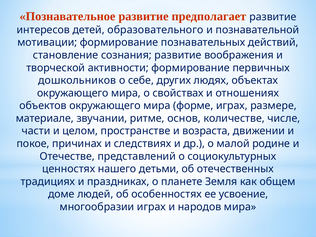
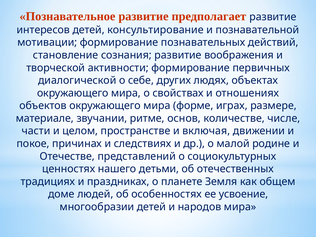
образовательного: образовательного -> консультирование
дошкольников: дошкольников -> диалогической
возраста: возраста -> включая
многообразии играх: играх -> детей
